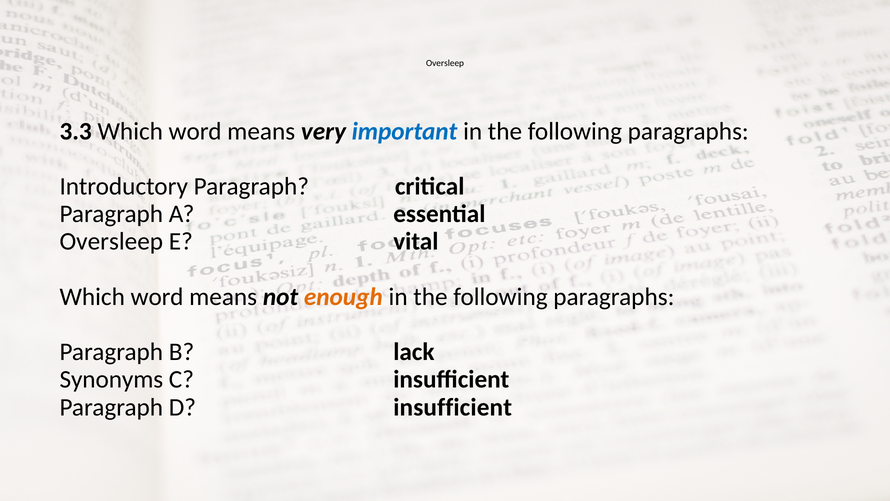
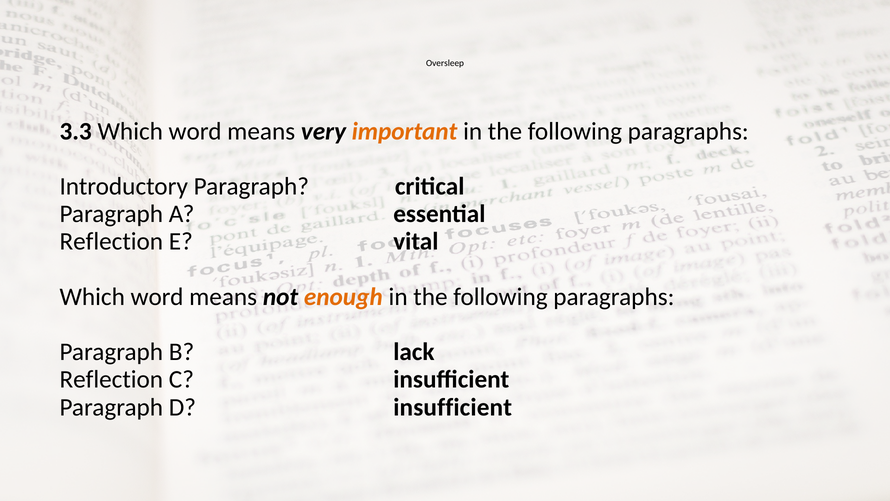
important colour: blue -> orange
Oversleep at (111, 241): Oversleep -> Reflection
Synonyms at (111, 379): Synonyms -> Reflection
